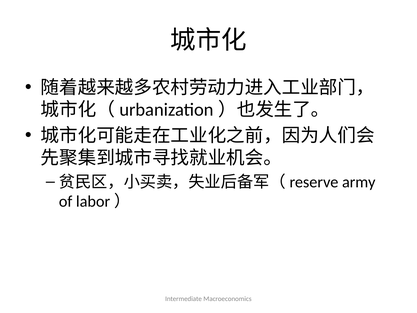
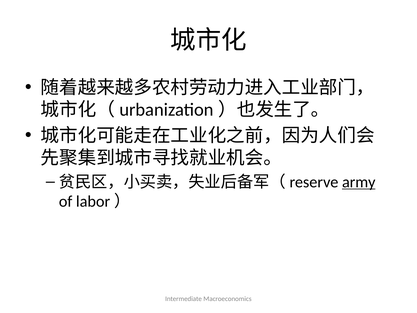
army underline: none -> present
